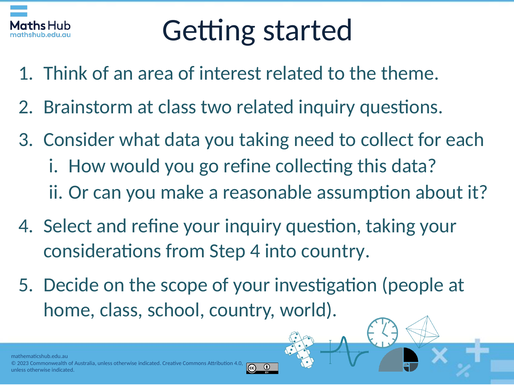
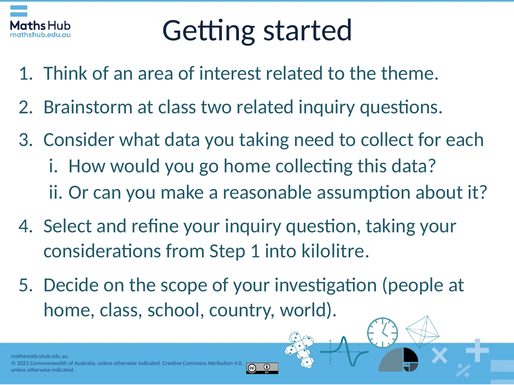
go refine: refine -> home
Step 4: 4 -> 1
into country: country -> kilolitre
